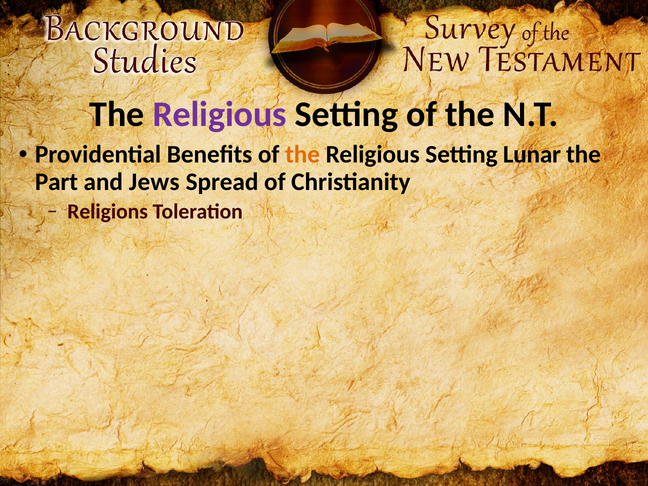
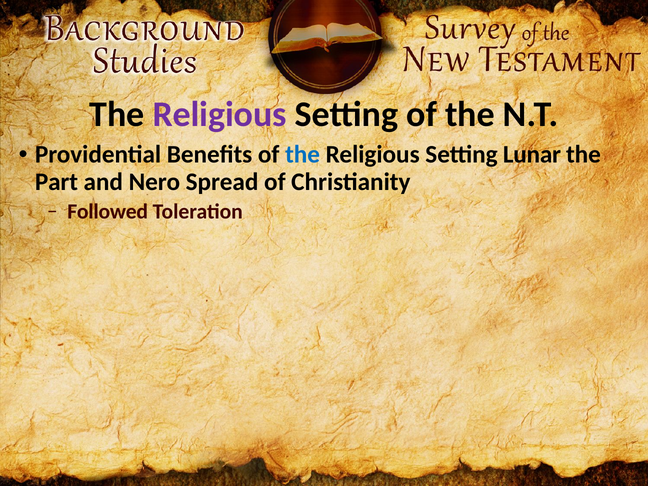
the at (303, 155) colour: orange -> blue
Jews: Jews -> Nero
Religions: Religions -> Followed
